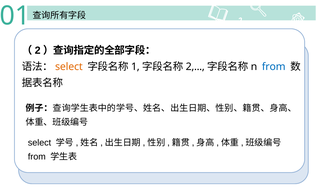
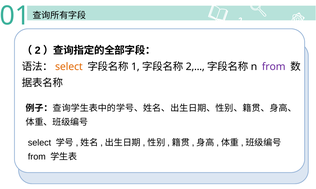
from at (274, 67) colour: blue -> purple
